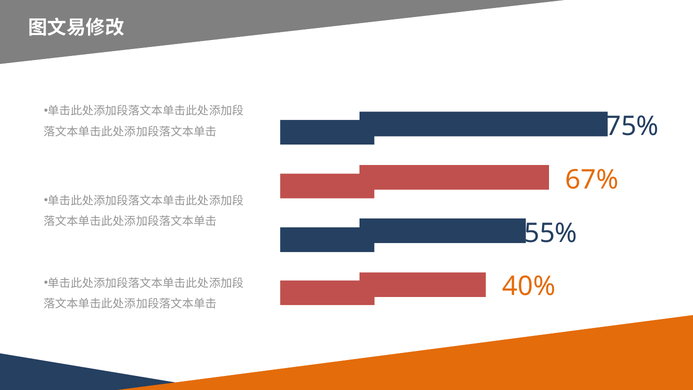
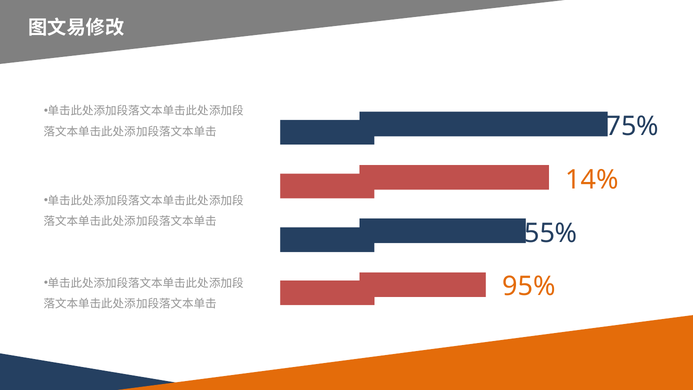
67%: 67% -> 14%
40%: 40% -> 95%
